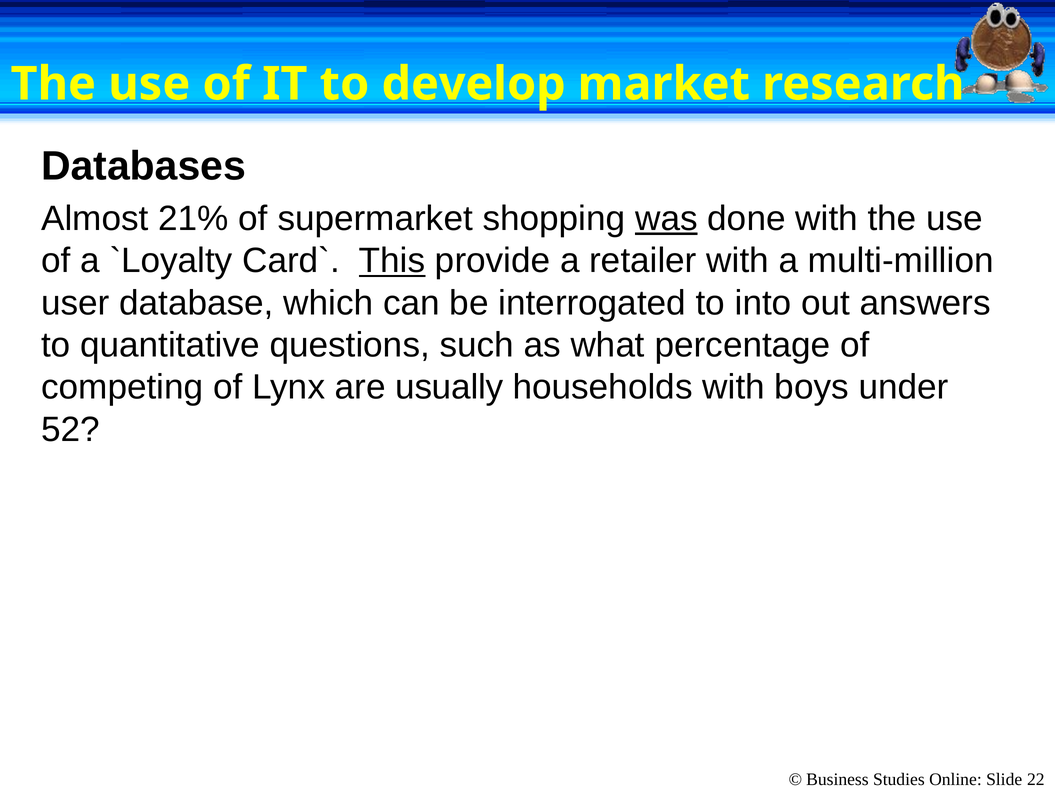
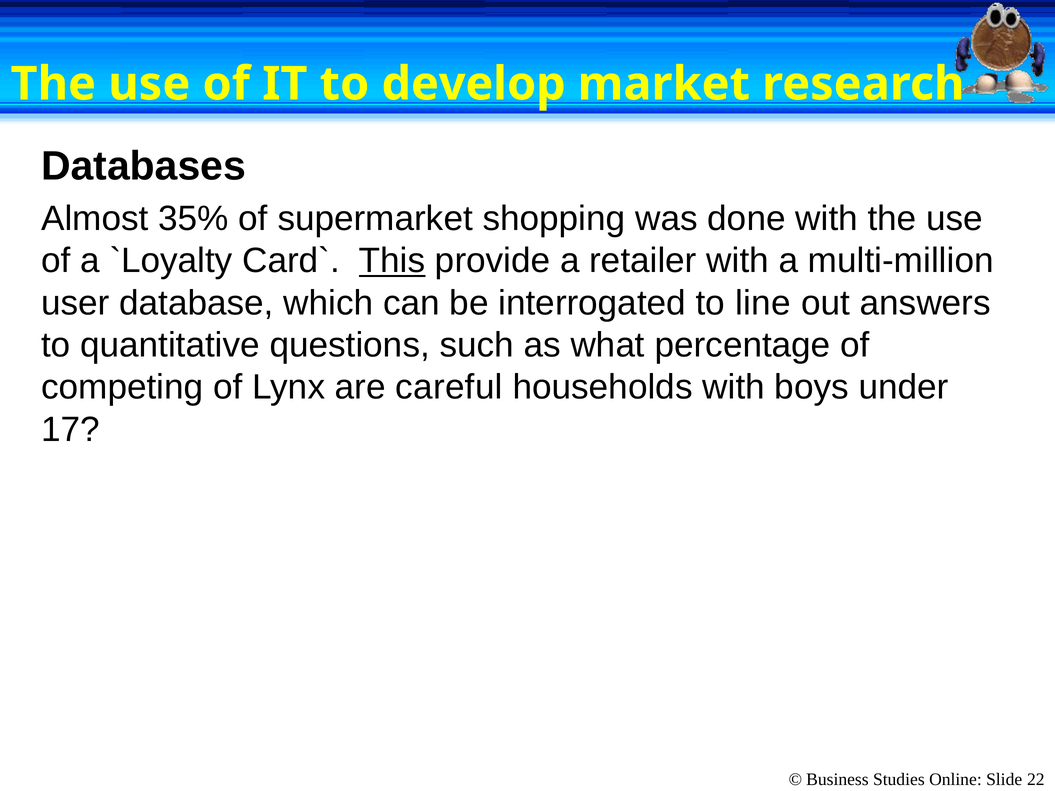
21%: 21% -> 35%
was underline: present -> none
into: into -> line
usually: usually -> careful
52: 52 -> 17
